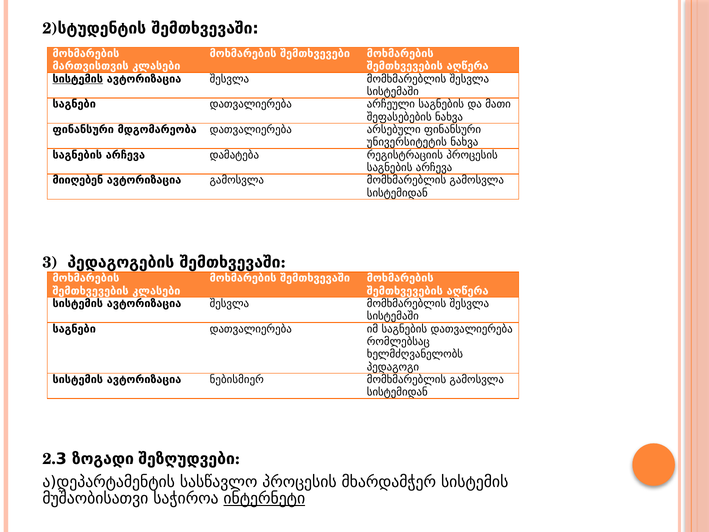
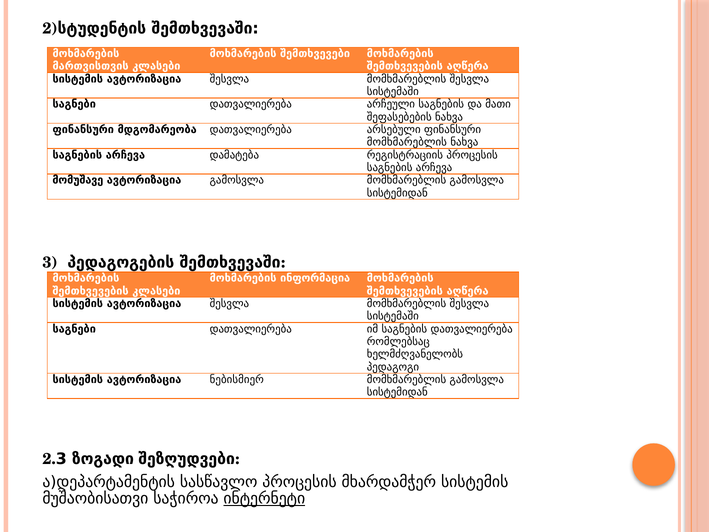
სისტემის at (78, 79) underline: present -> none
უნივერსიტეტის at (407, 142): უნივერსიტეტის -> მომხმარებლის
მიიღებენ: მიიღებენ -> მომუშავე
მოხმარების შემთხვევაში: შემთხვევაში -> ინფორმაცია
